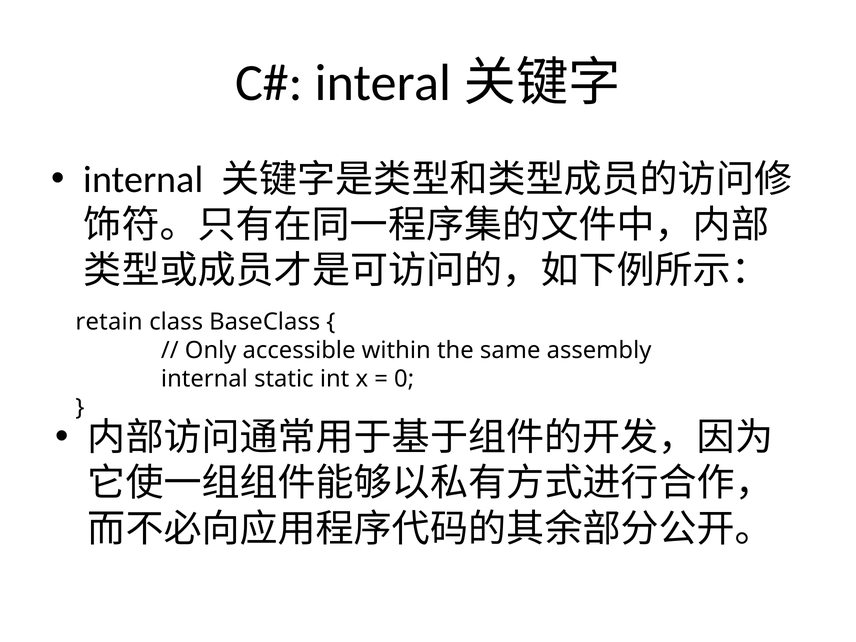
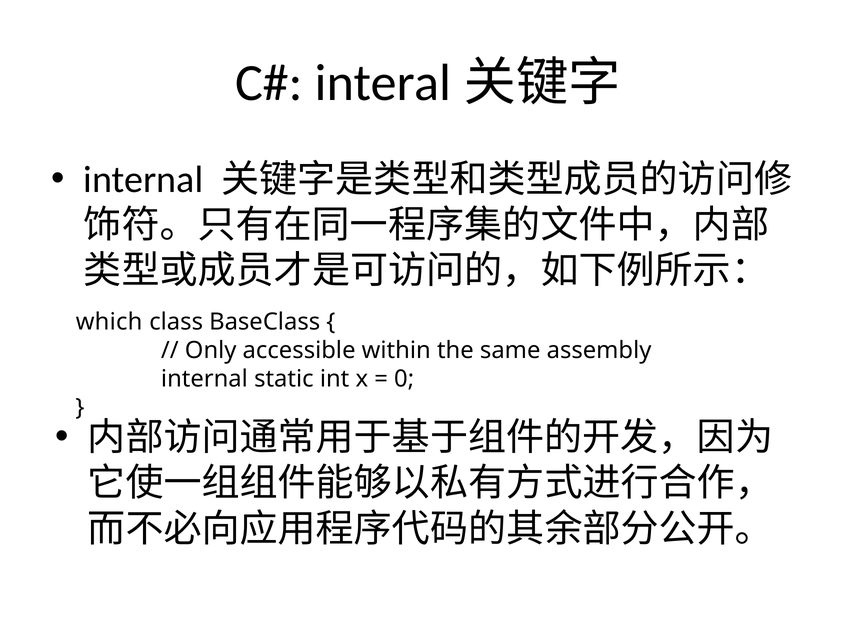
retain: retain -> which
